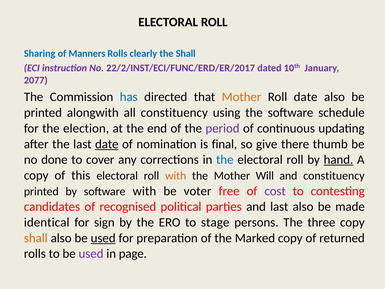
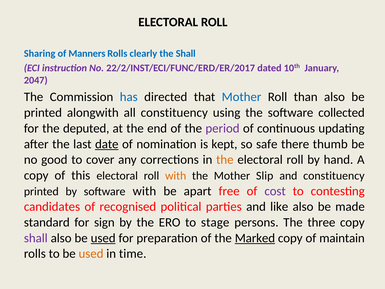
2077: 2077 -> 2047
Mother at (242, 97) colour: orange -> blue
Roll date: date -> than
schedule: schedule -> collected
election: election -> deputed
final: final -> kept
give: give -> safe
done: done -> good
the at (225, 160) colour: blue -> orange
hand underline: present -> none
Will: Will -> Slip
voter: voter -> apart
and last: last -> like
identical: identical -> standard
shall at (36, 238) colour: orange -> purple
Marked underline: none -> present
returned: returned -> maintain
used at (91, 254) colour: purple -> orange
page: page -> time
